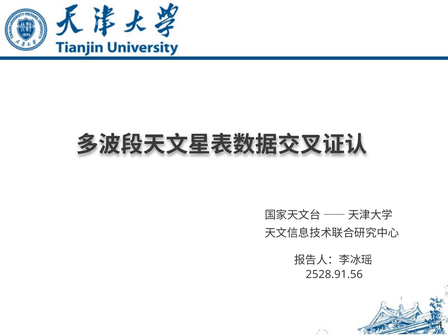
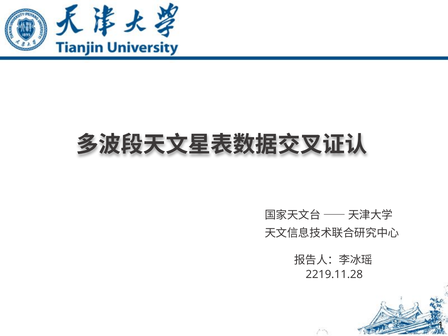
2528.91.56: 2528.91.56 -> 2219.11.28
